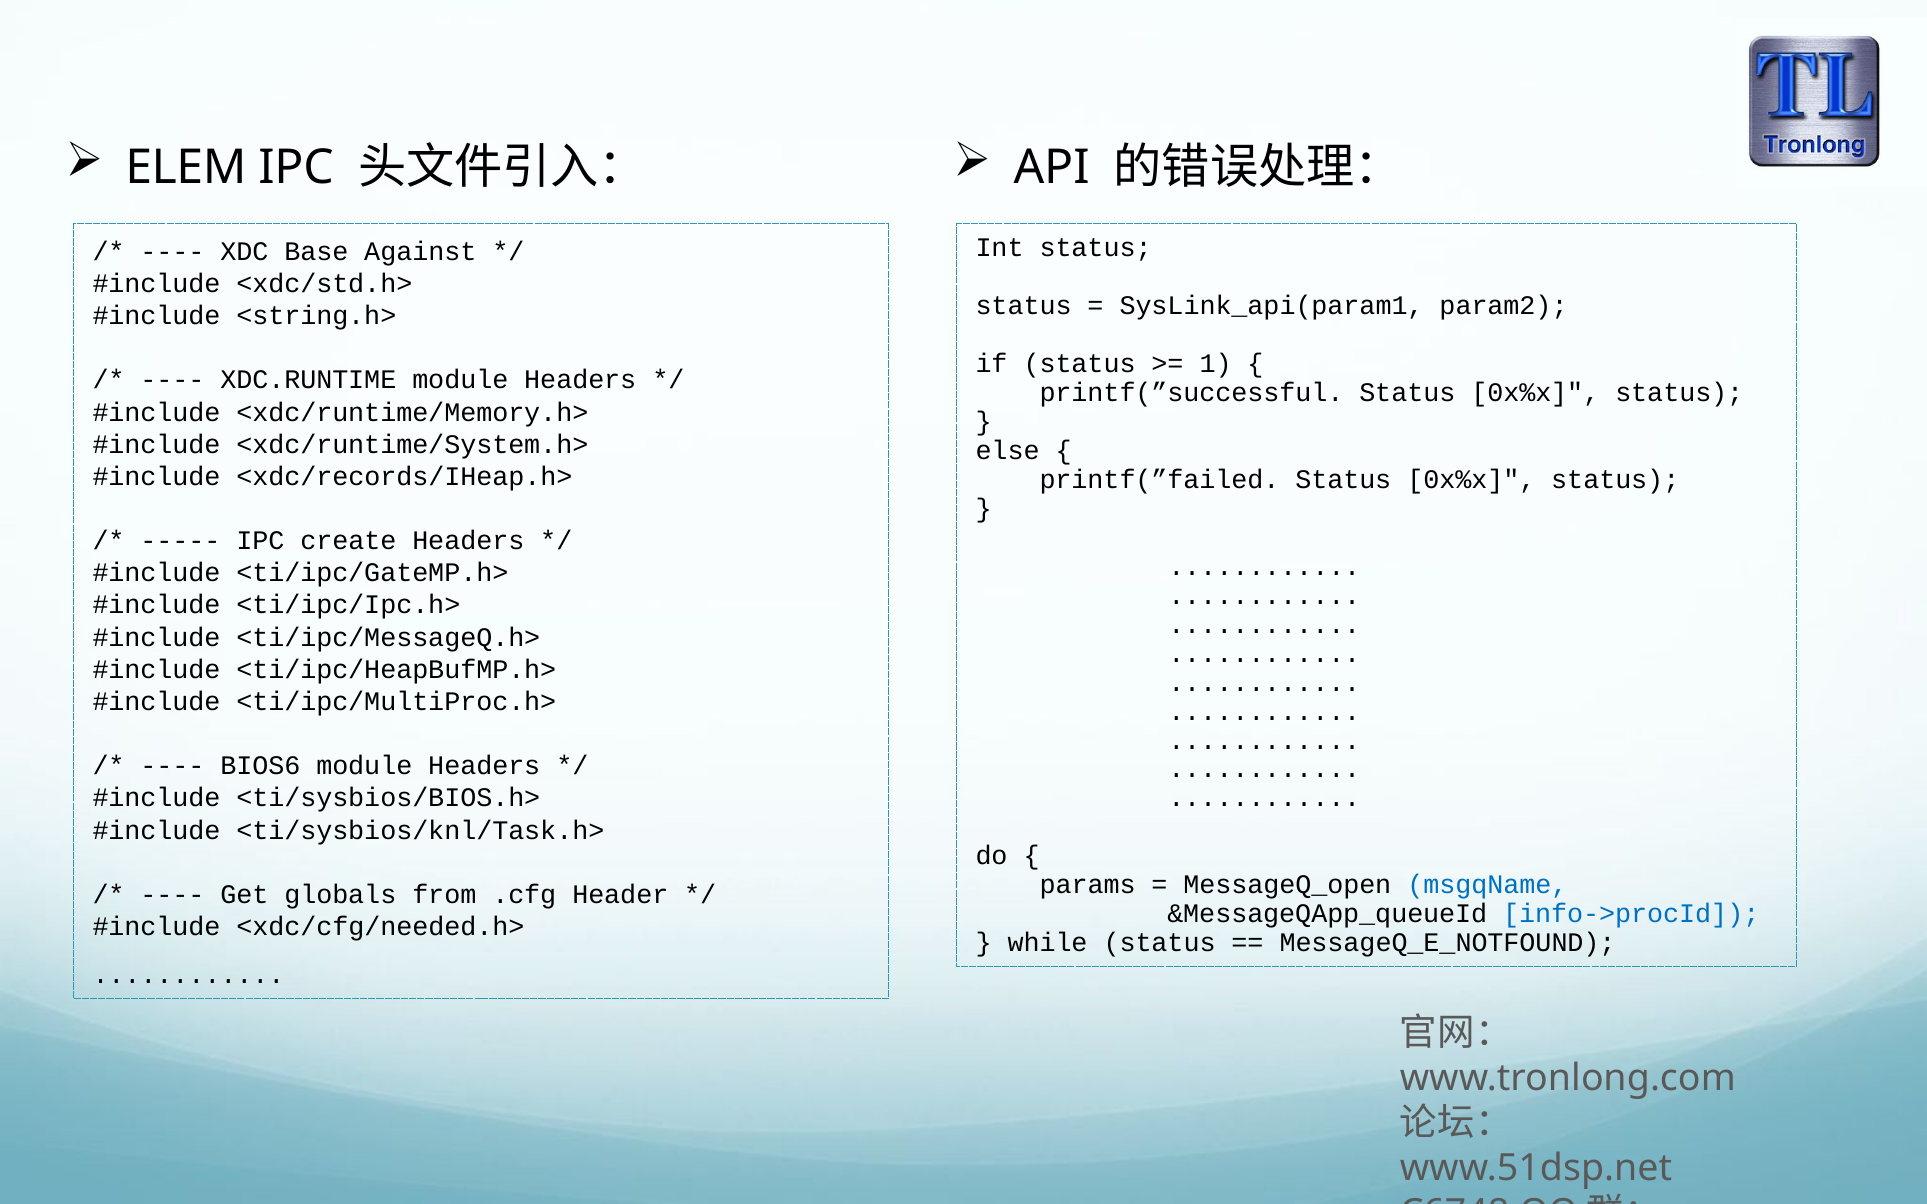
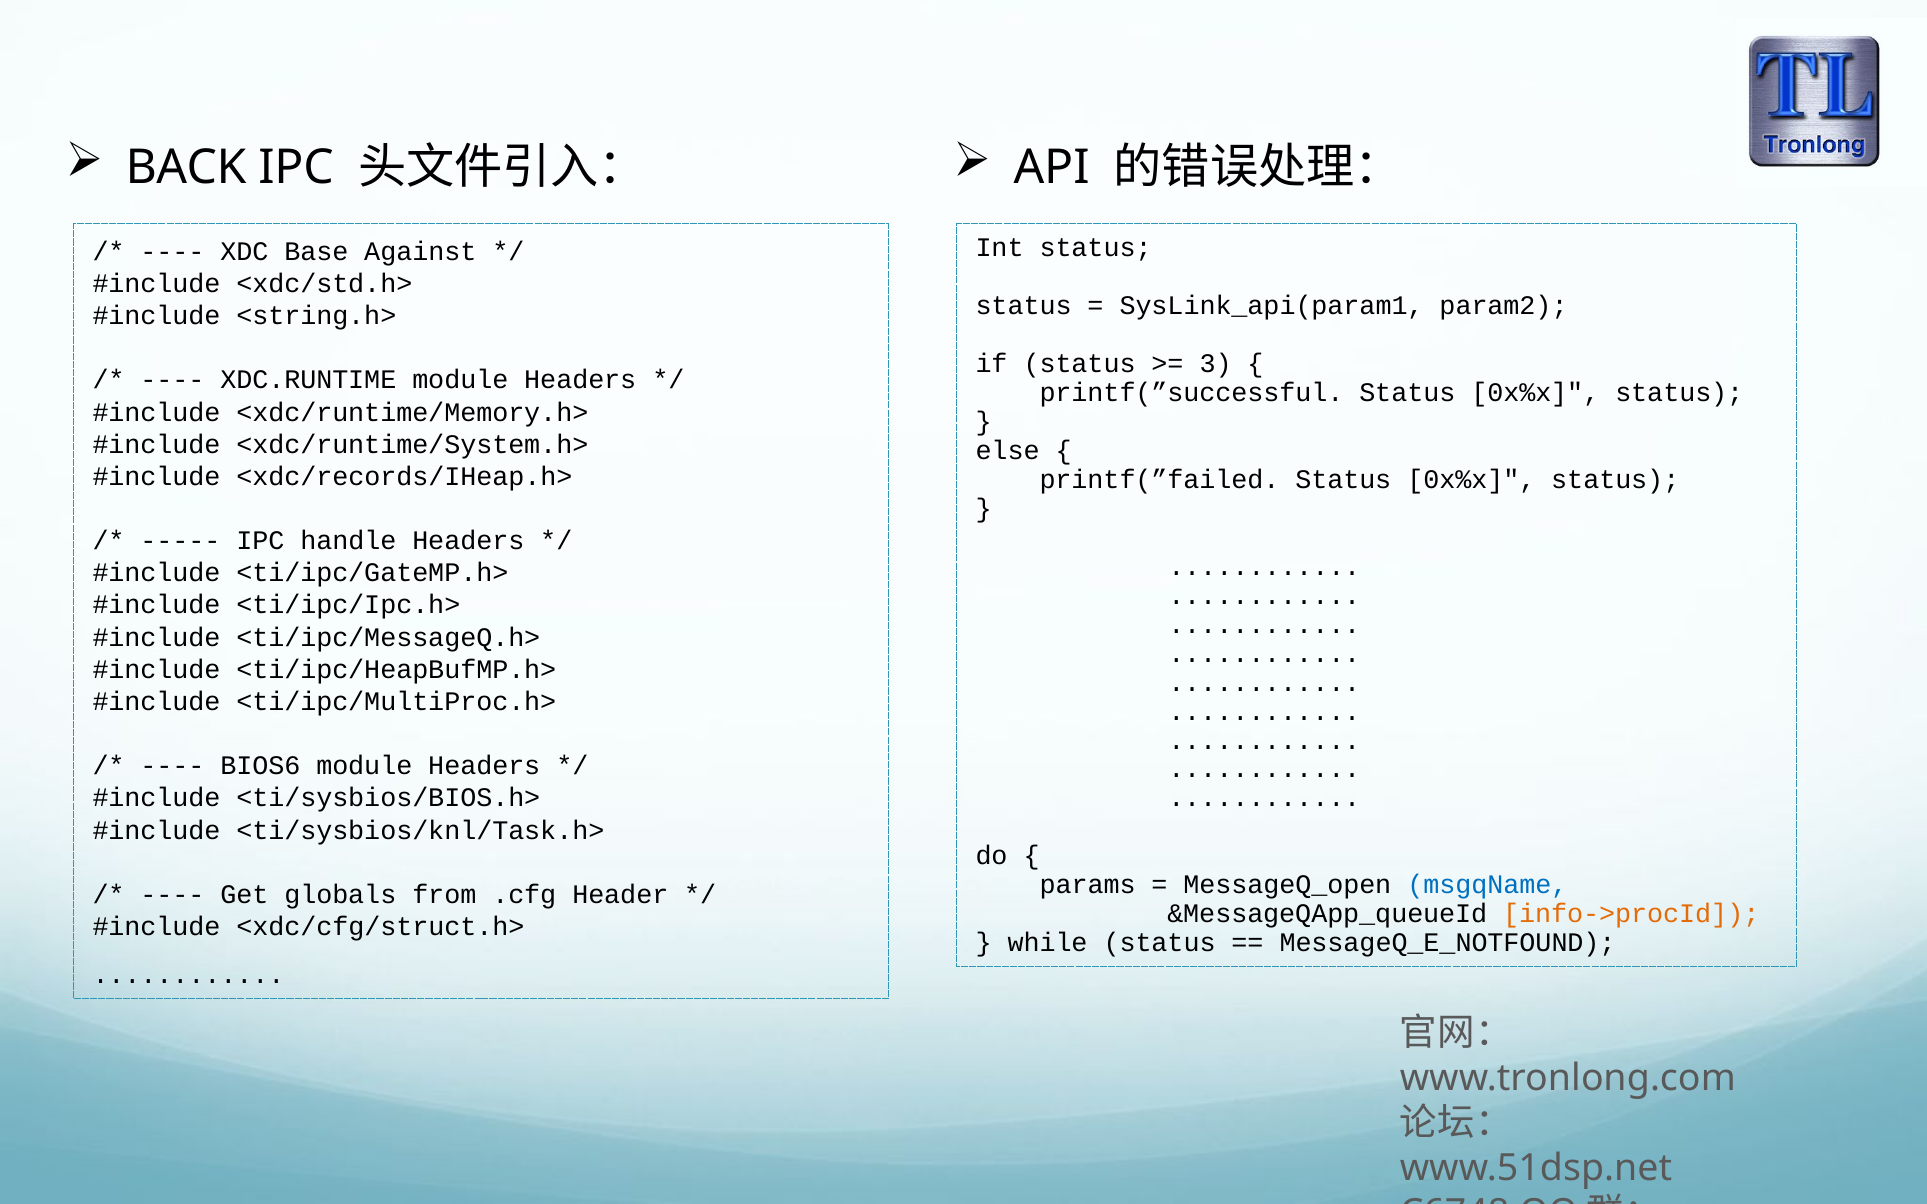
ELEM: ELEM -> BACK
1: 1 -> 3
create: create -> handle
info->procId colour: blue -> orange
<xdc/cfg/needed.h>: <xdc/cfg/needed.h> -> <xdc/cfg/struct.h>
